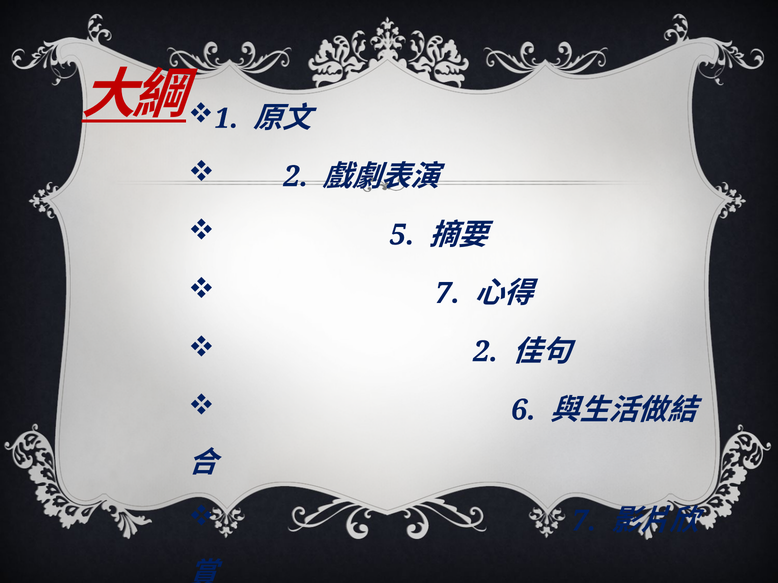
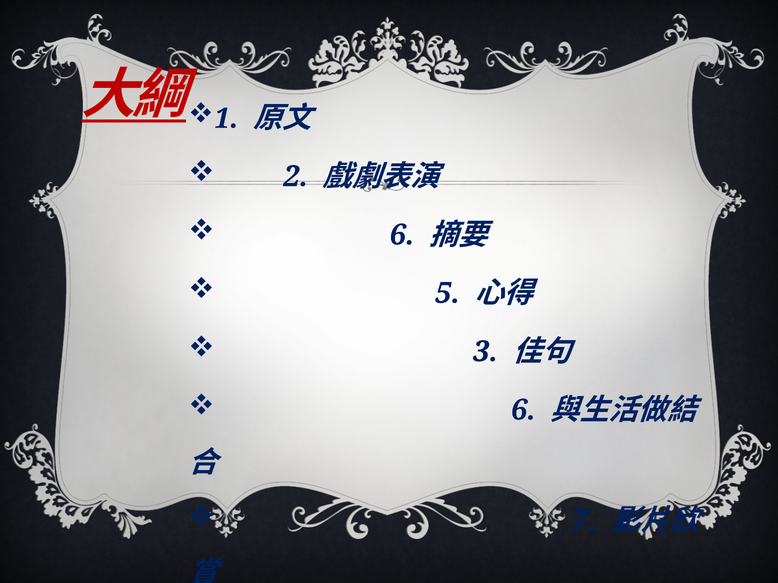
5 at (402, 235): 5 -> 6
7 at (448, 294): 7 -> 5
2 at (485, 352): 2 -> 3
